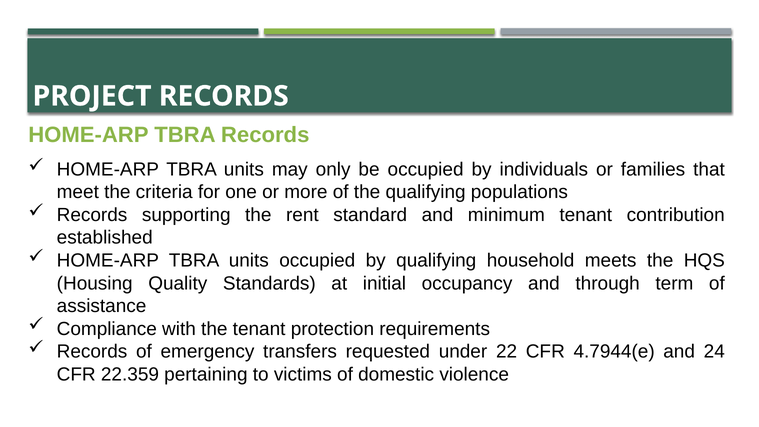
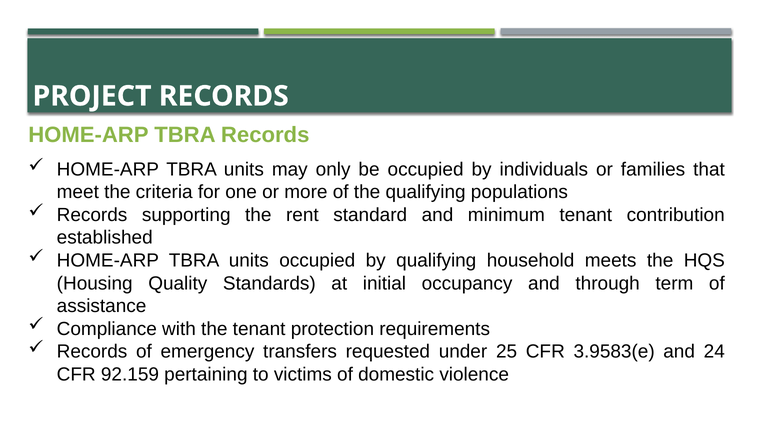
22: 22 -> 25
4.7944(e: 4.7944(e -> 3.9583(e
22.359: 22.359 -> 92.159
